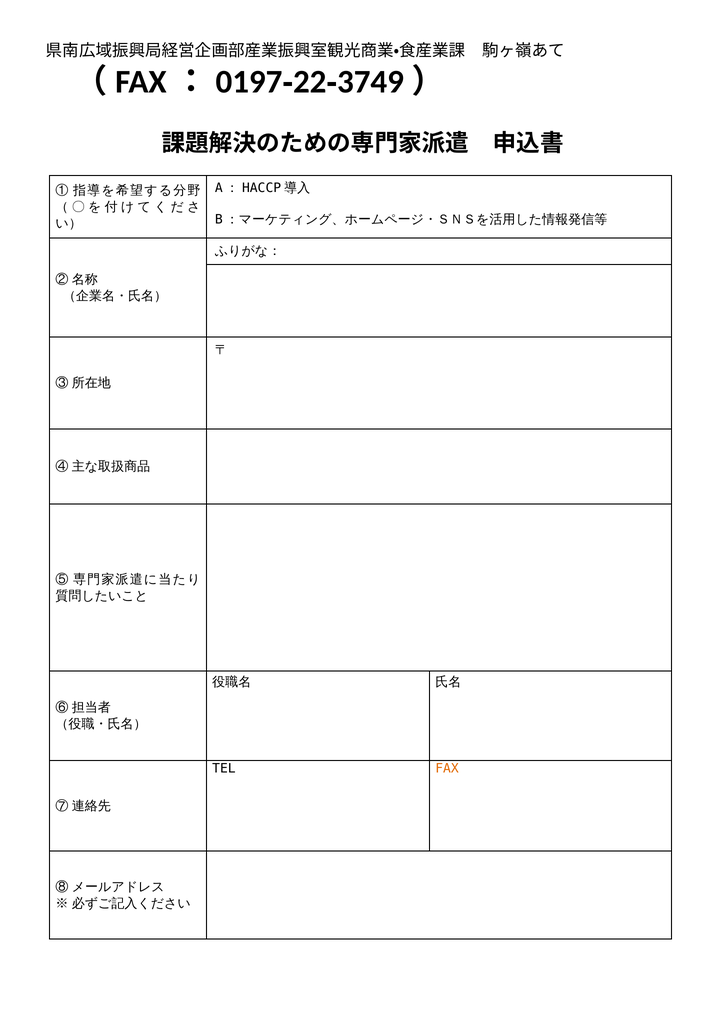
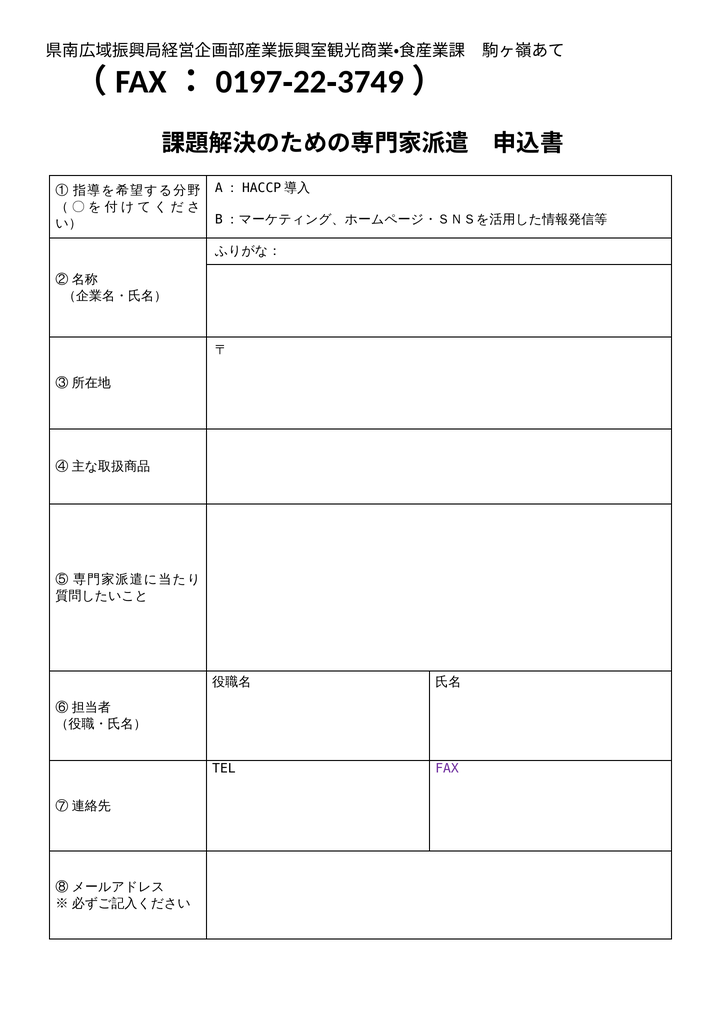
FAX colour: orange -> purple
